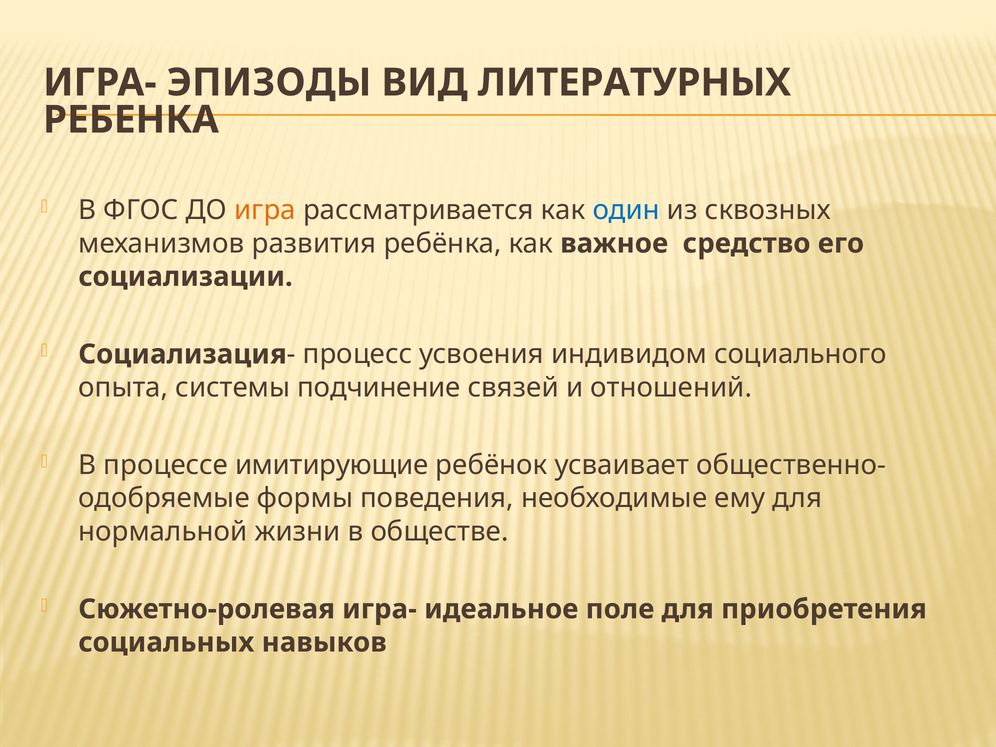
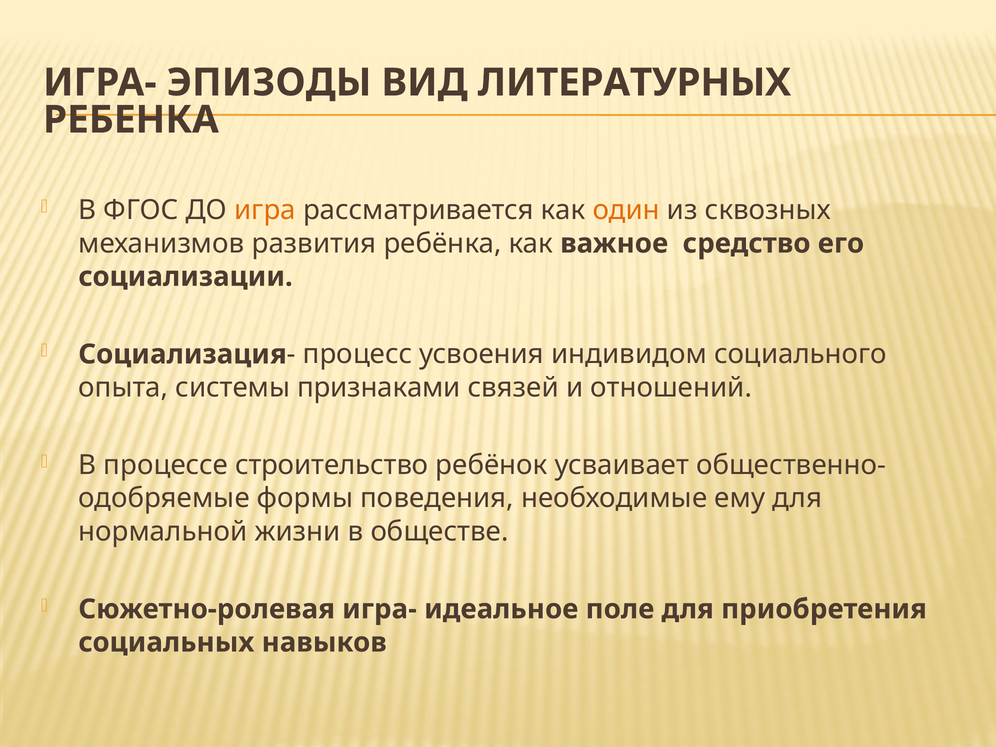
один colour: blue -> orange
подчинение: подчинение -> признаками
имитирующие: имитирующие -> строительство
